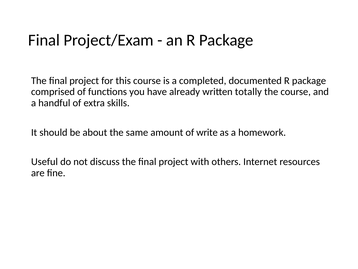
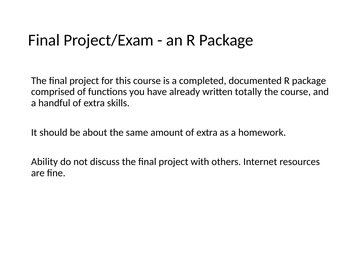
amount of write: write -> extra
Useful: Useful -> Ability
